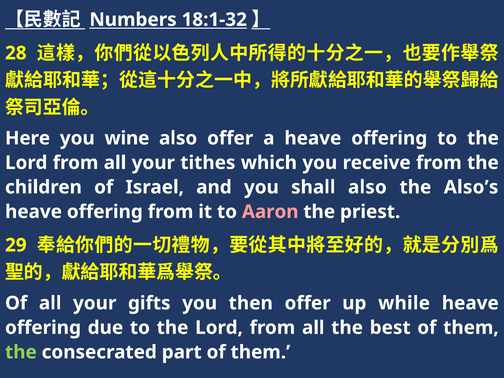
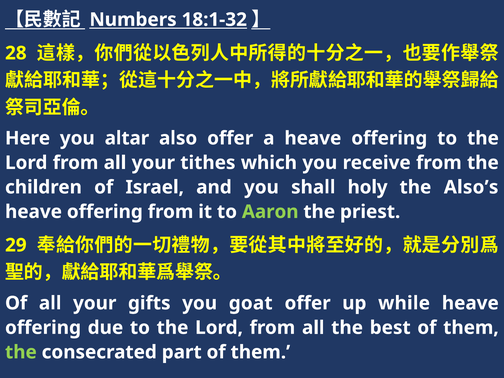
wine: wine -> altar
shall also: also -> holy
Aaron colour: pink -> light green
then: then -> goat
